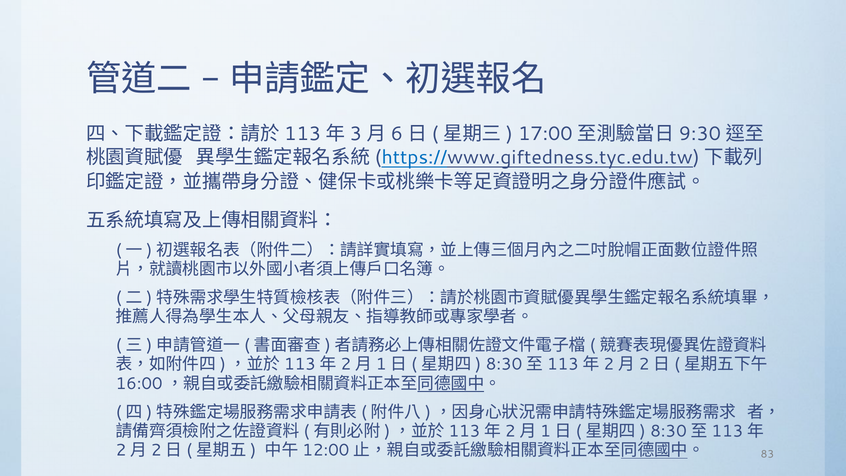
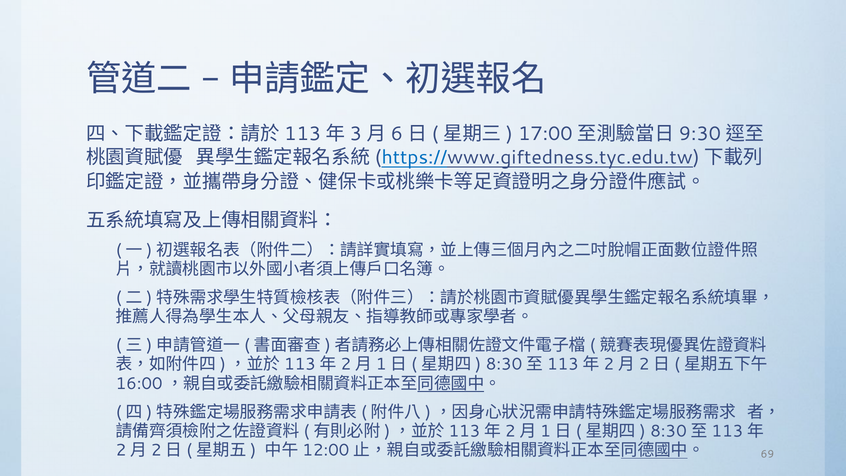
83: 83 -> 69
